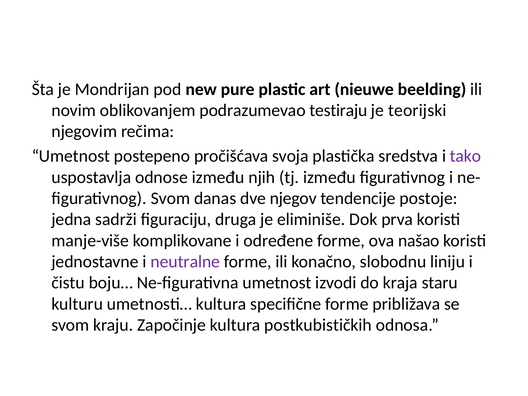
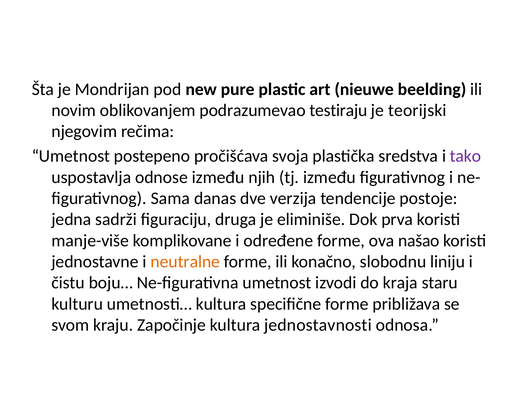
figurativnog Svom: Svom -> Sama
njegov: njegov -> verzija
neutralne colour: purple -> orange
postkubističkih: postkubističkih -> jednostavnosti
